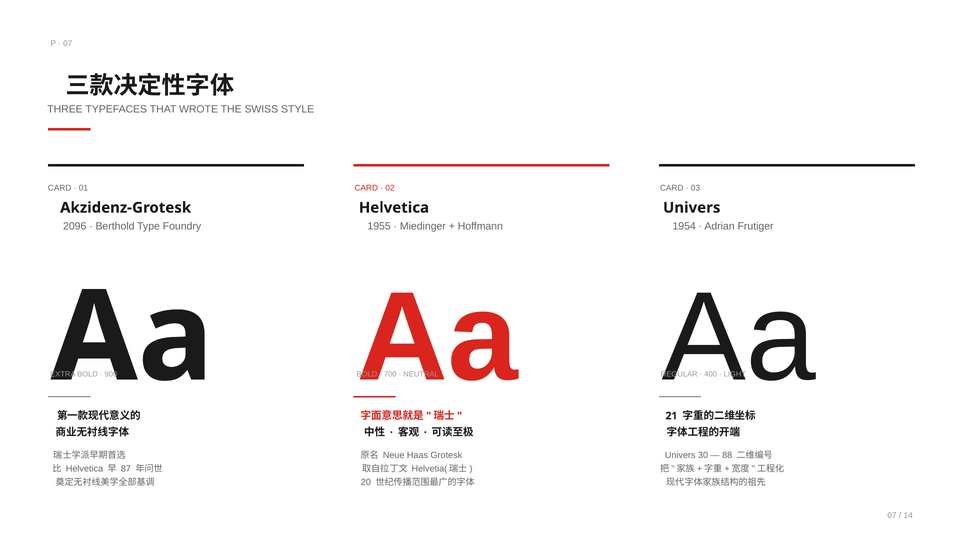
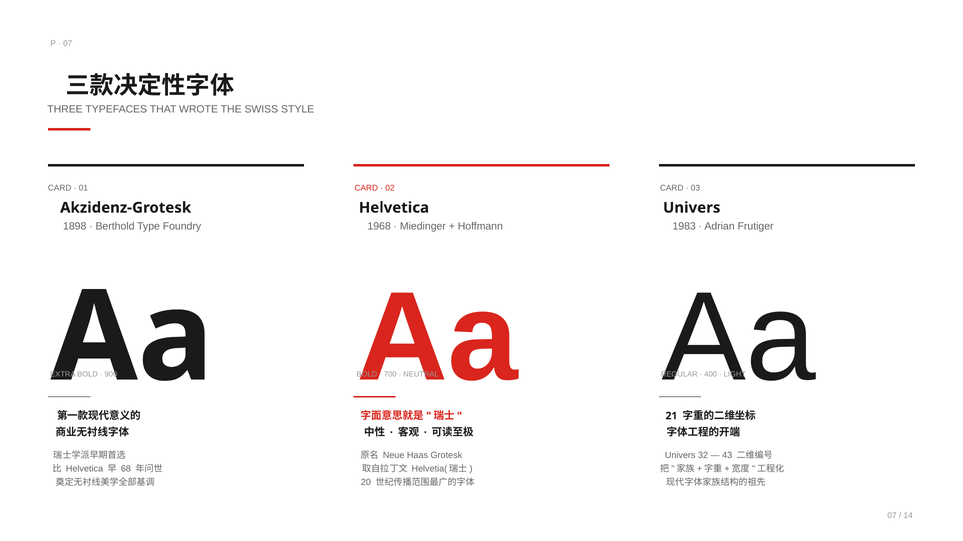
2096: 2096 -> 1898
1955: 1955 -> 1968
1954: 1954 -> 1983
30: 30 -> 32
88: 88 -> 43
87: 87 -> 68
